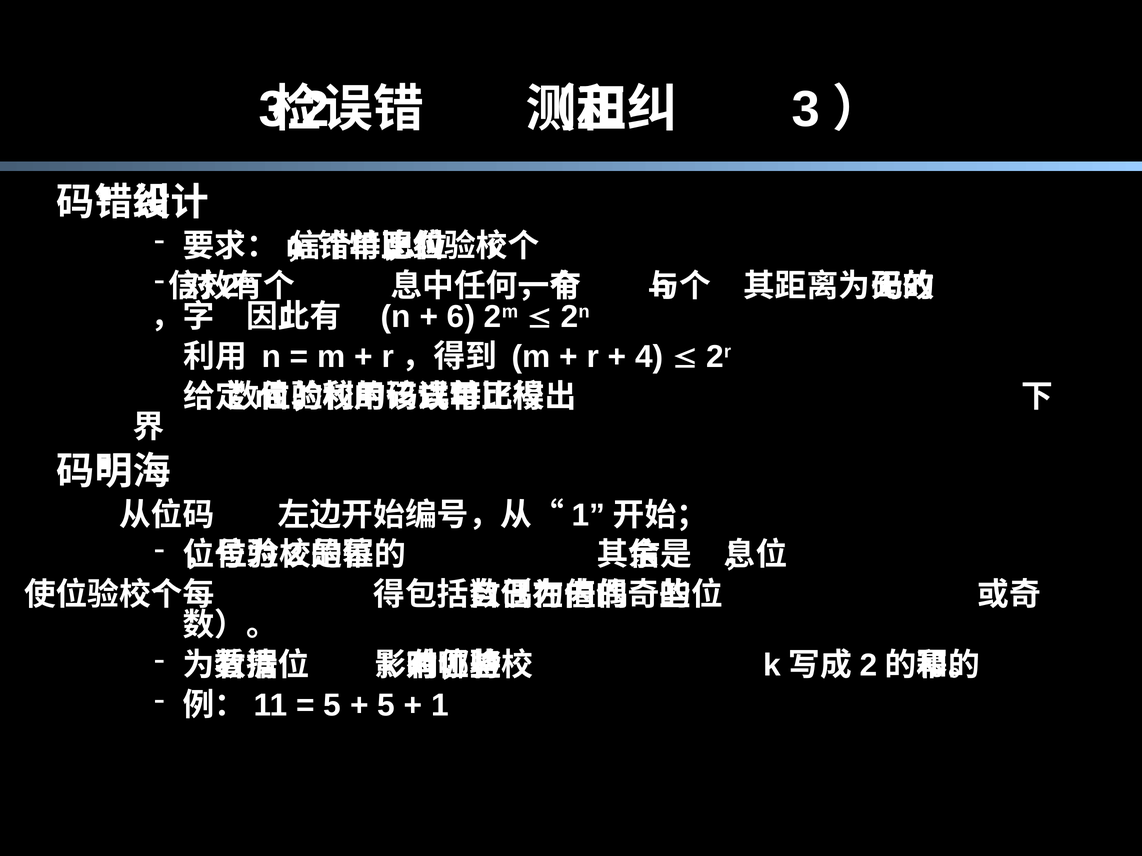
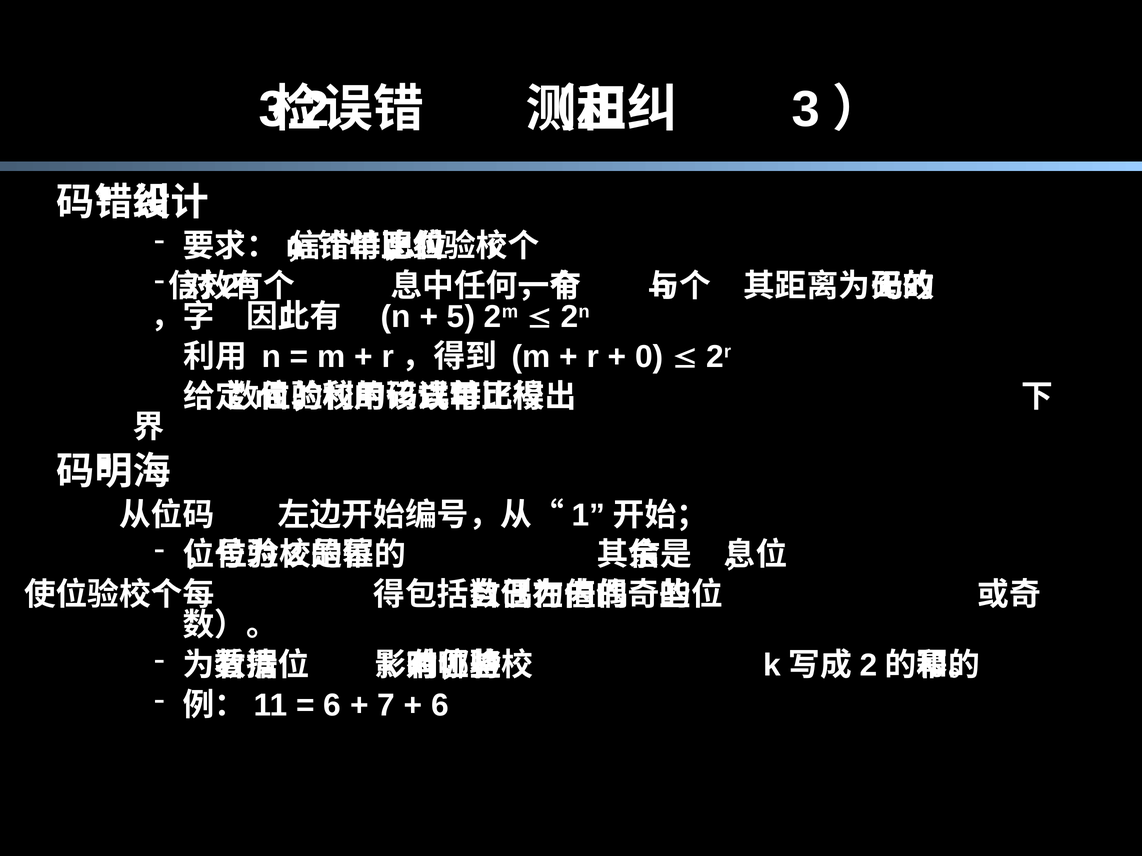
6: 6 -> 5
4: 4 -> 0
5 at (332, 706): 5 -> 6
5 at (386, 706): 5 -> 7
1 at (440, 706): 1 -> 6
